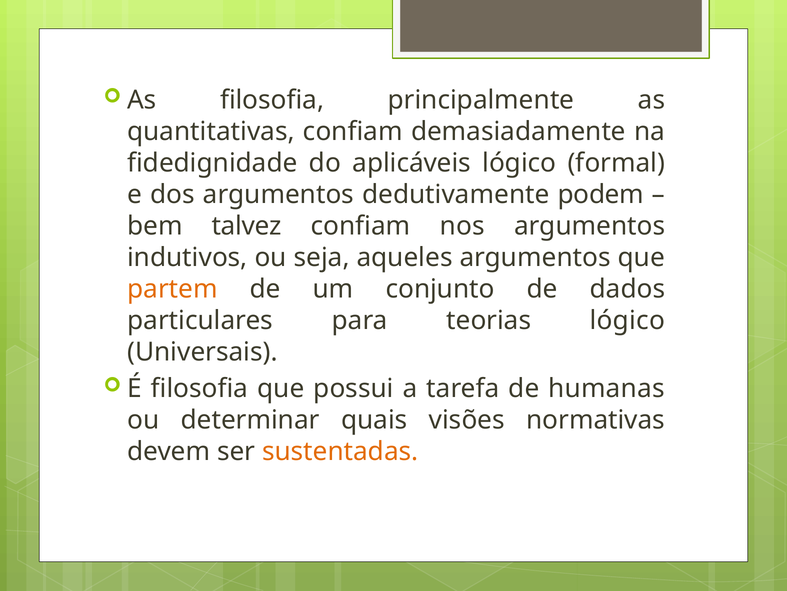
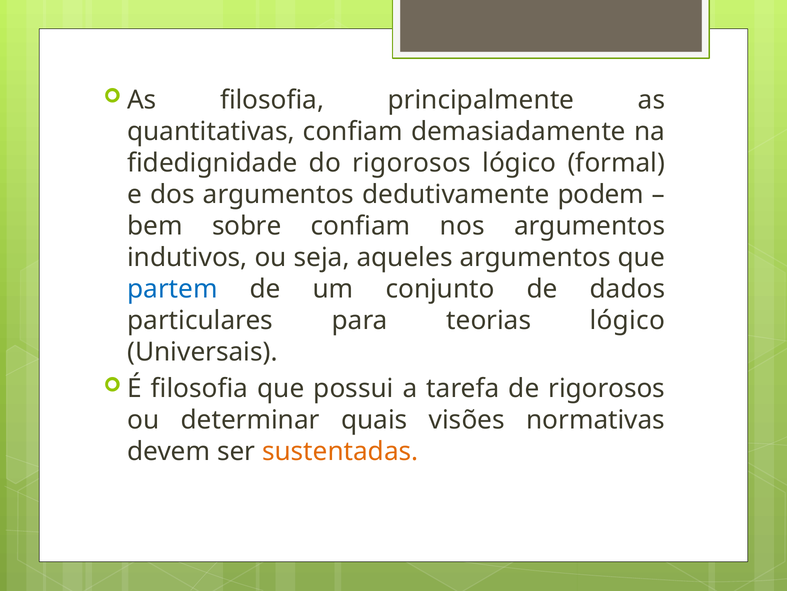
do aplicáveis: aplicáveis -> rigorosos
talvez: talvez -> sobre
partem colour: orange -> blue
de humanas: humanas -> rigorosos
